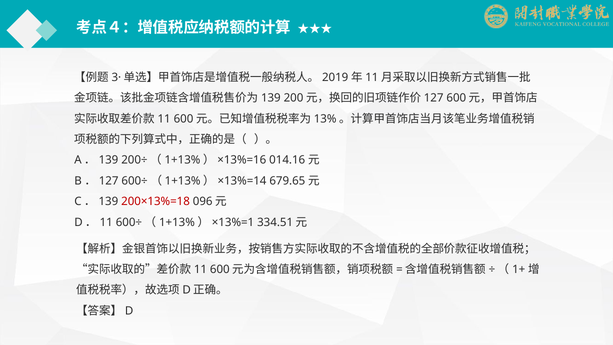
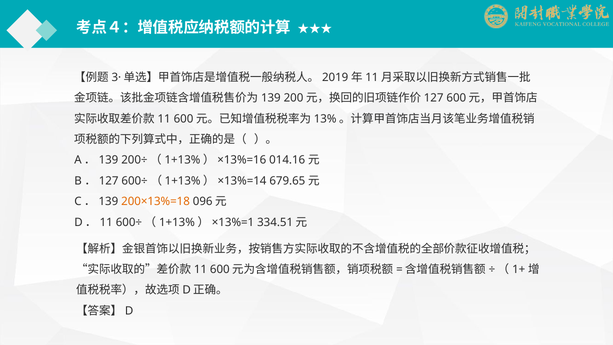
200×13%=18 colour: red -> orange
